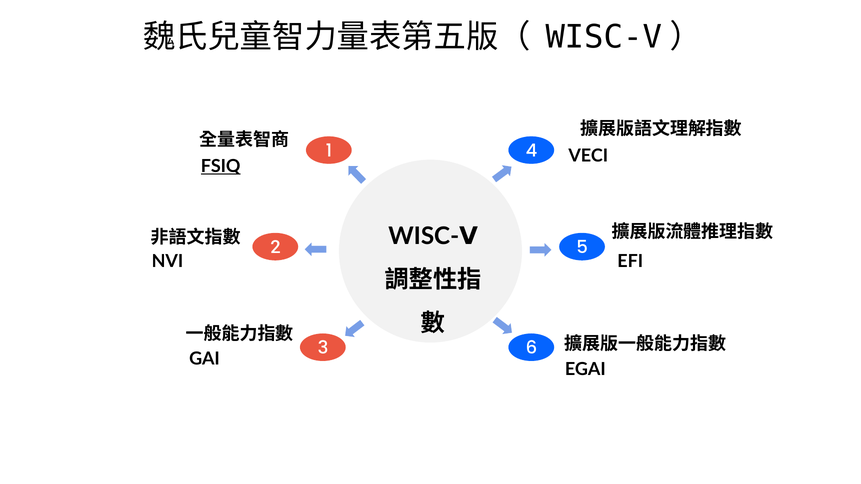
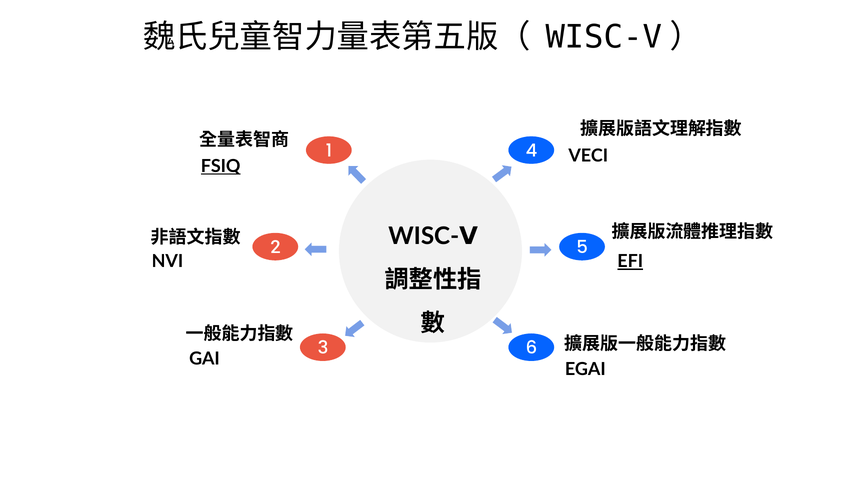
EFI underline: none -> present
